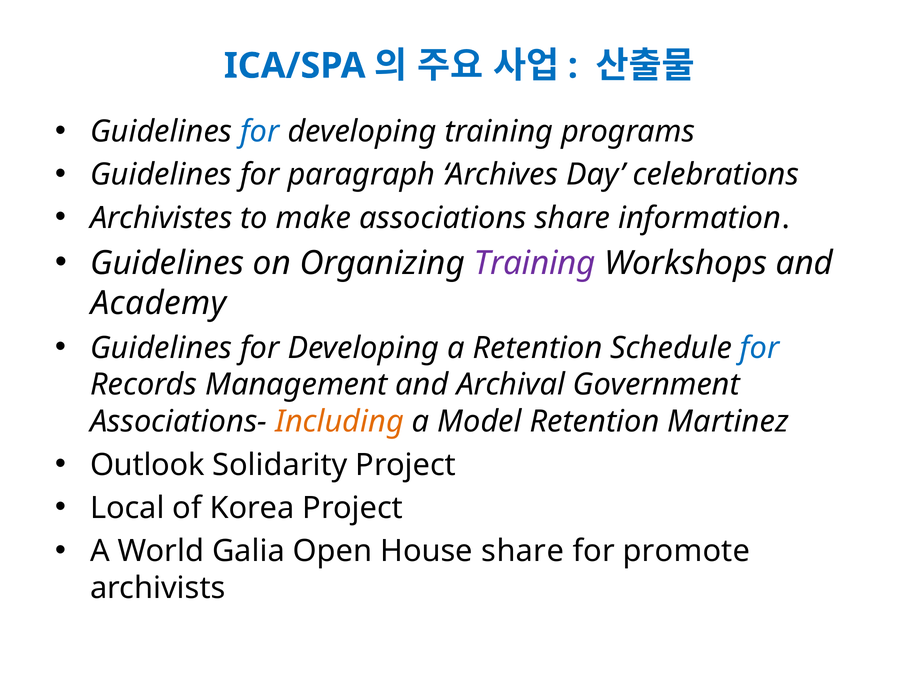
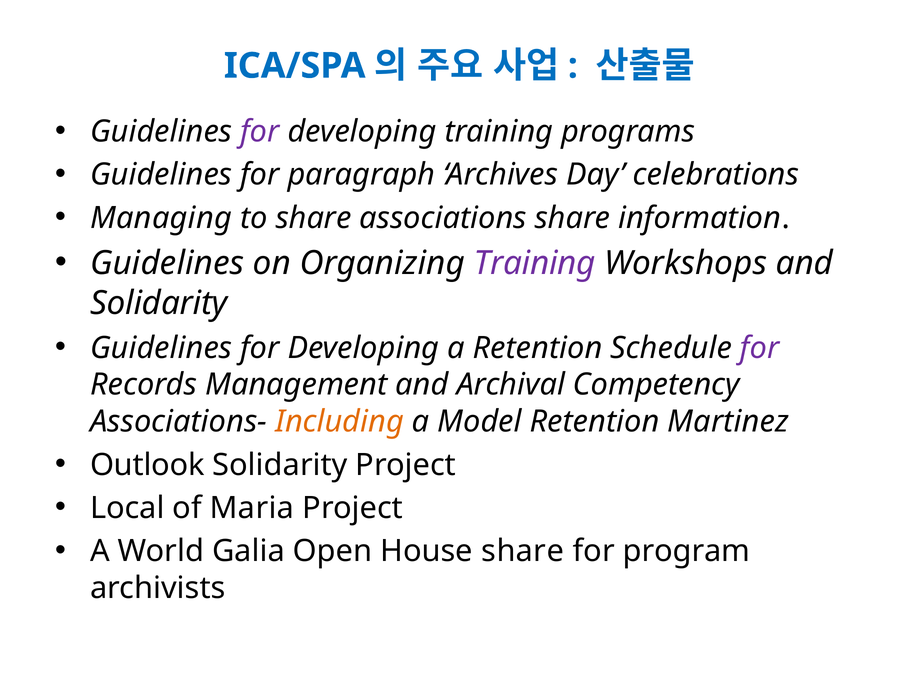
for at (260, 132) colour: blue -> purple
Archivistes: Archivistes -> Managing
to make: make -> share
Academy at (159, 303): Academy -> Solidarity
for at (760, 348) colour: blue -> purple
Government: Government -> Competency
Korea: Korea -> Maria
promote: promote -> program
